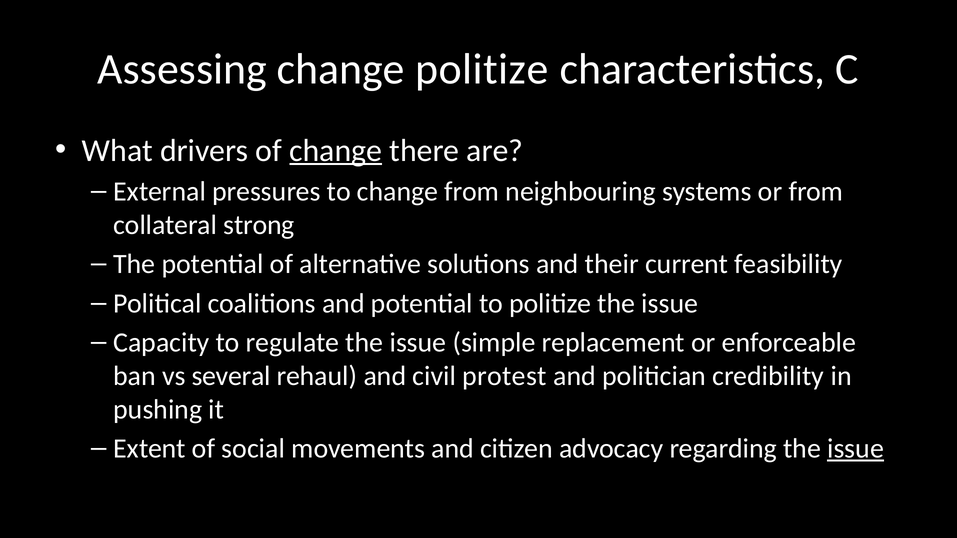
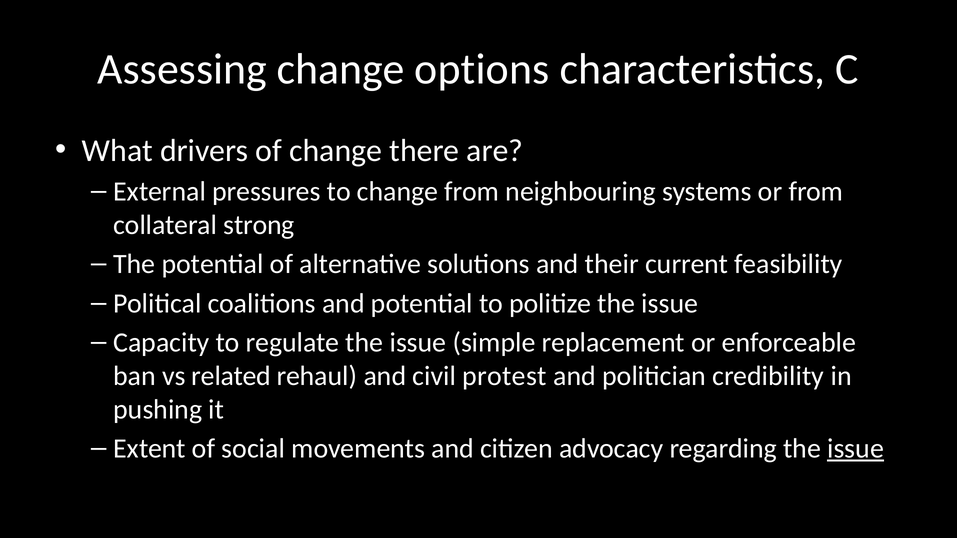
change politize: politize -> options
change at (336, 151) underline: present -> none
several: several -> related
